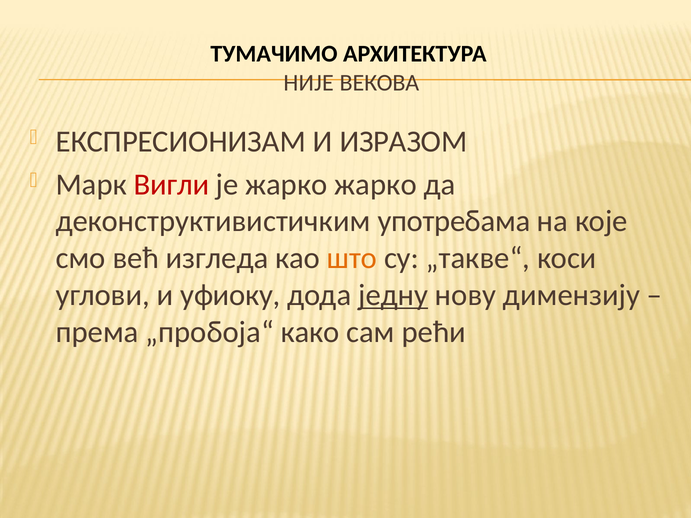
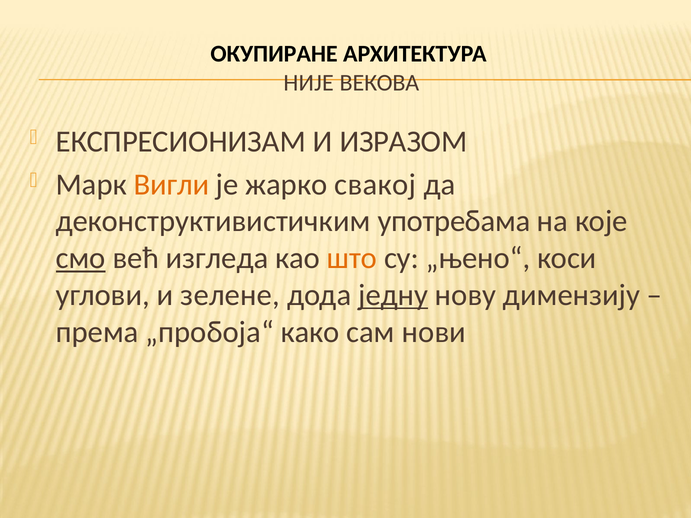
ТУМАЧИМО: ТУМАЧИМО -> ОКУПИРАНЕ
Вигли colour: red -> orange
жарко жарко: жарко -> свакој
смо underline: none -> present
„такве“: „такве“ -> „њено“
уфиоку: уфиоку -> зелене
рећи: рећи -> нови
